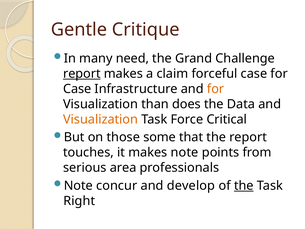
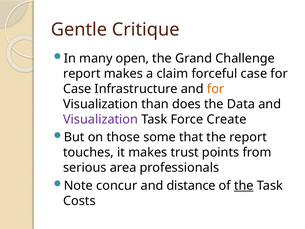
need: need -> open
report at (82, 74) underline: present -> none
Visualization at (101, 119) colour: orange -> purple
Critical: Critical -> Create
makes note: note -> trust
develop: develop -> distance
Right: Right -> Costs
